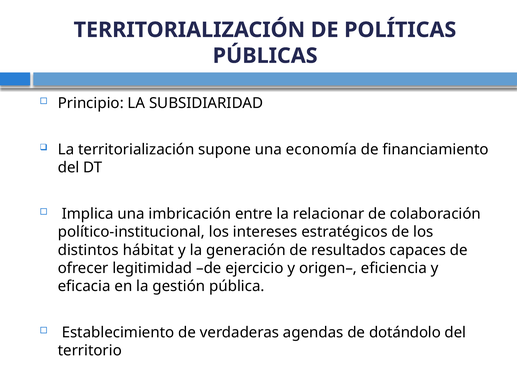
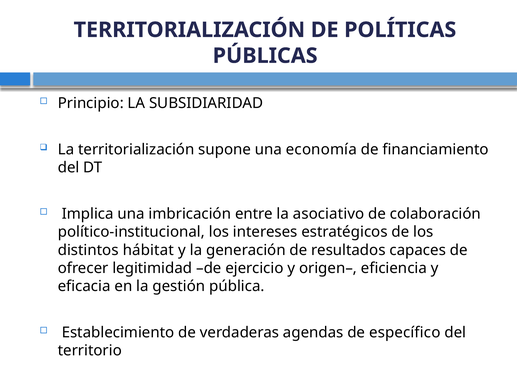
relacionar: relacionar -> asociativo
dotándolo: dotándolo -> específico
